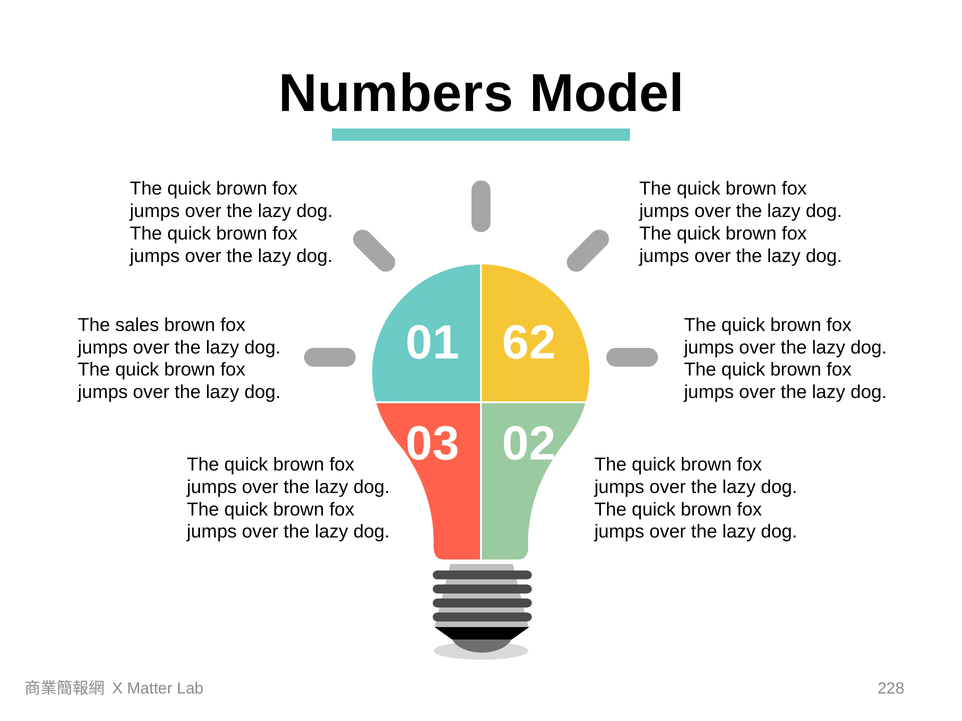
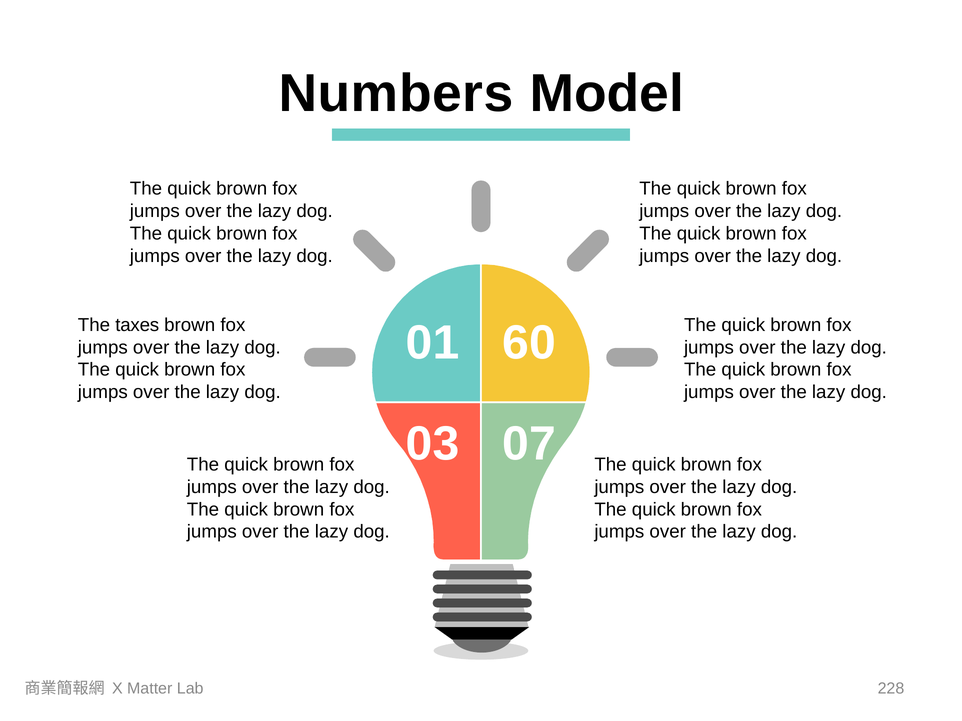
sales: sales -> taxes
62: 62 -> 60
02: 02 -> 07
